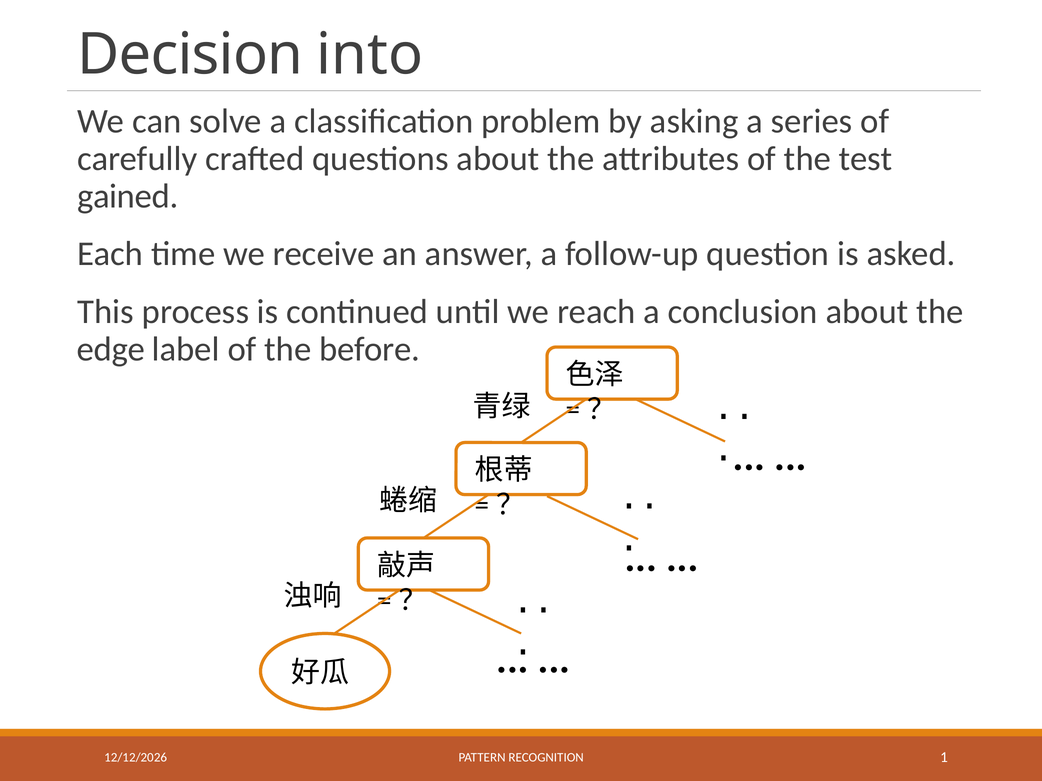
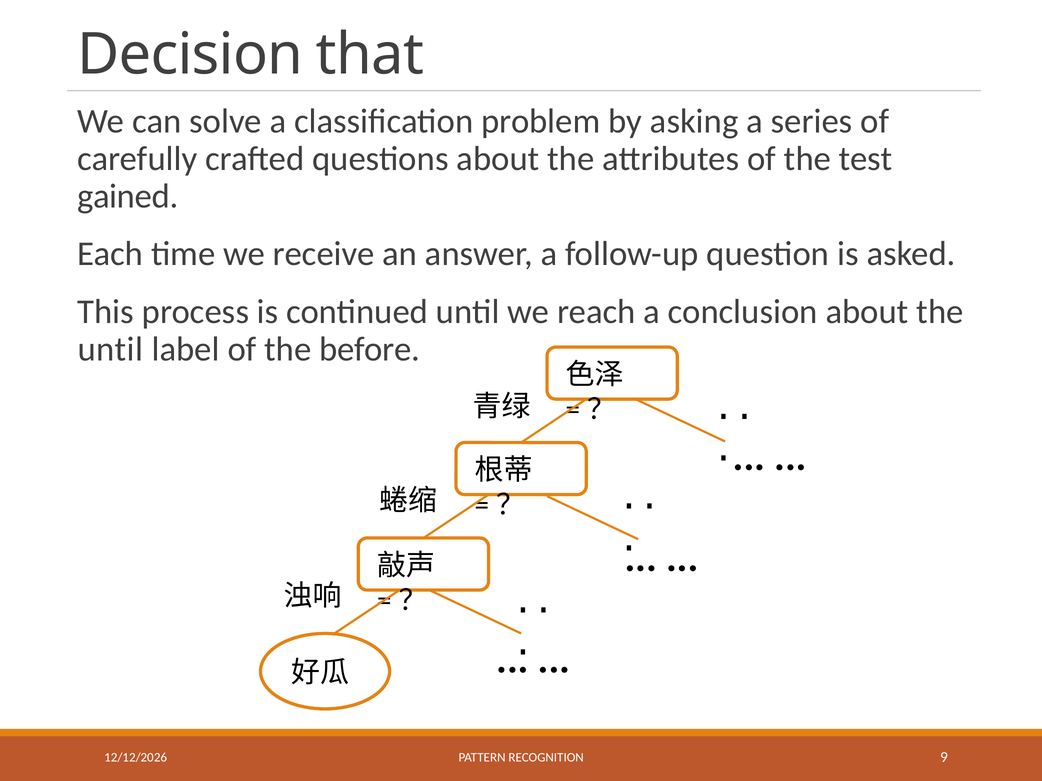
into: into -> that
edge at (111, 349): edge -> until
1: 1 -> 9
